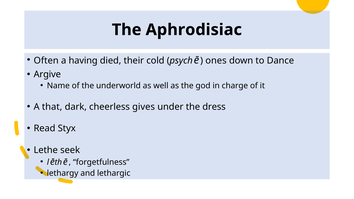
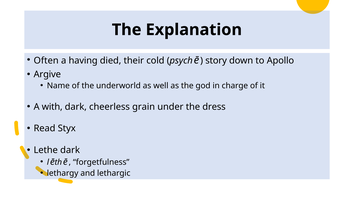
Aphrodisiac: Aphrodisiac -> Explanation
ones: ones -> story
Dance: Dance -> Apollo
that: that -> with
gives: gives -> grain
Lethe seek: seek -> dark
